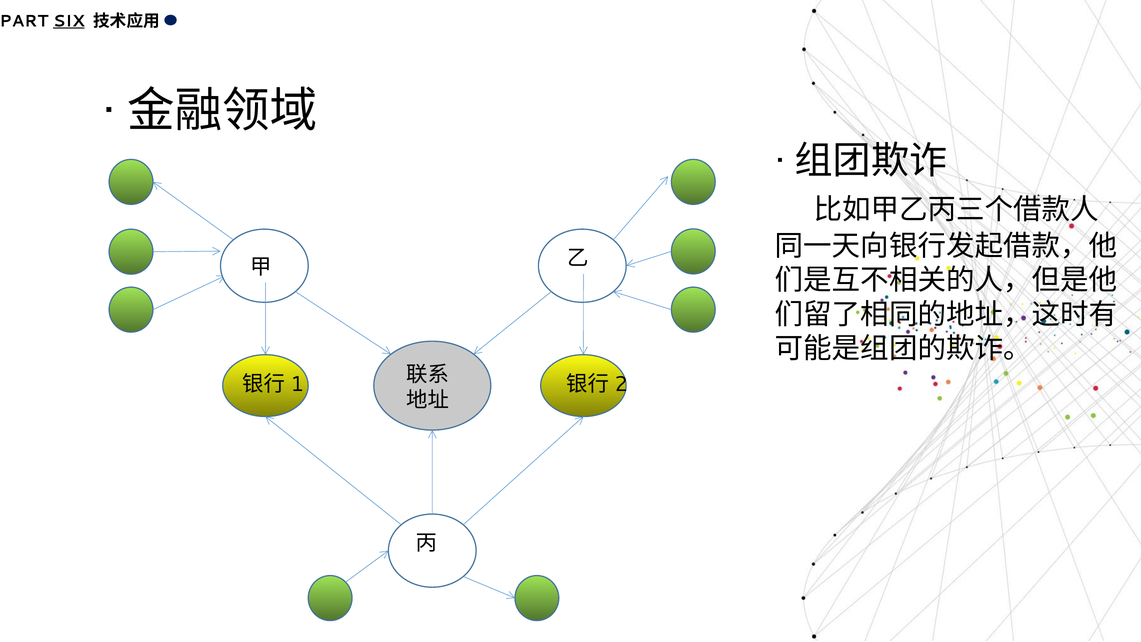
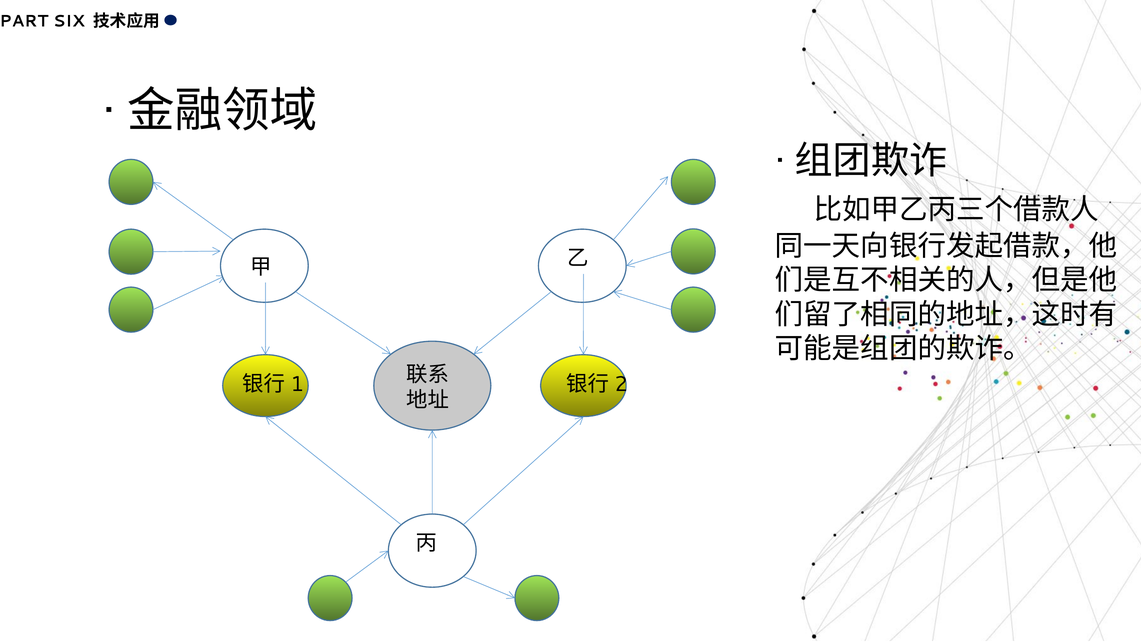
SIX underline: present -> none
